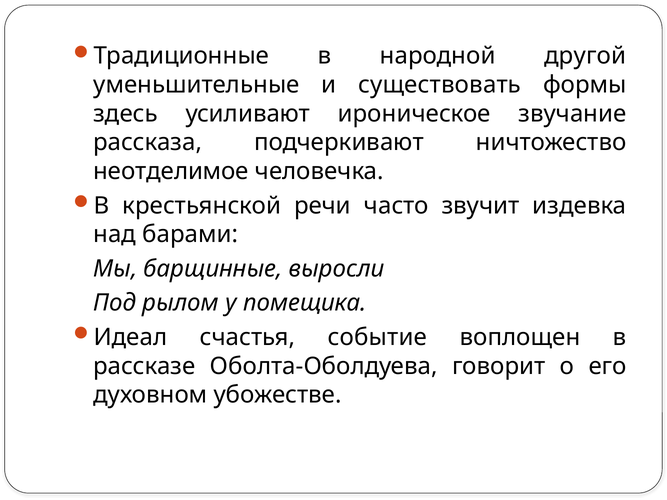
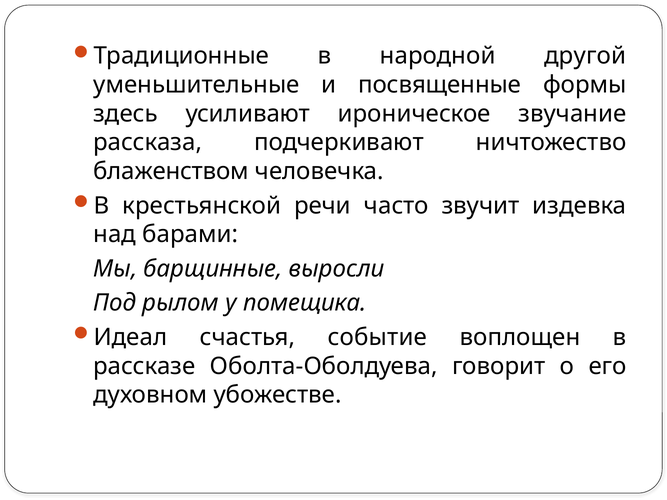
существовать: существовать -> посвященные
неотделимое: неотделимое -> блаженством
